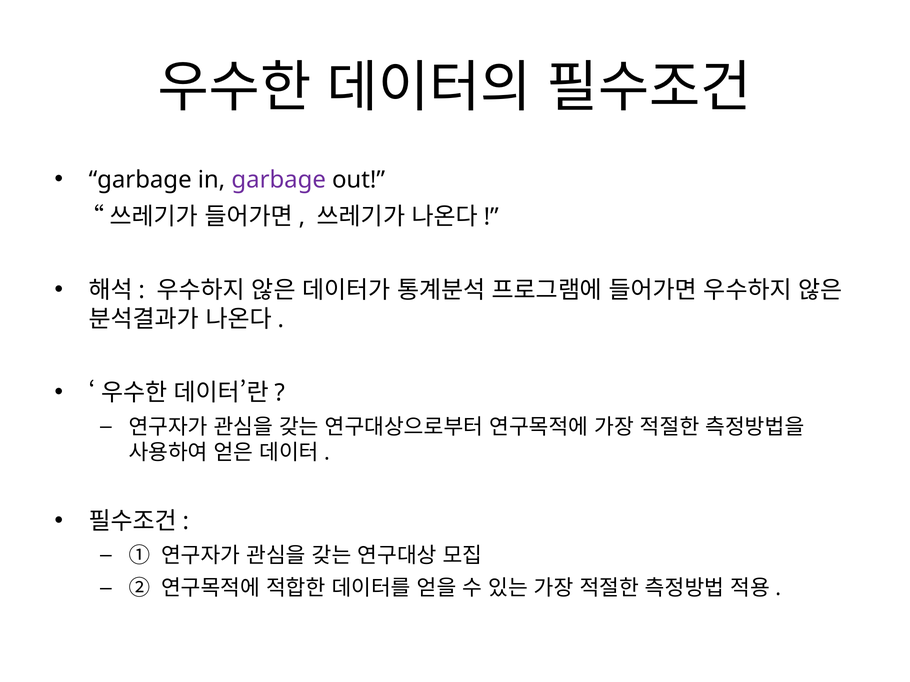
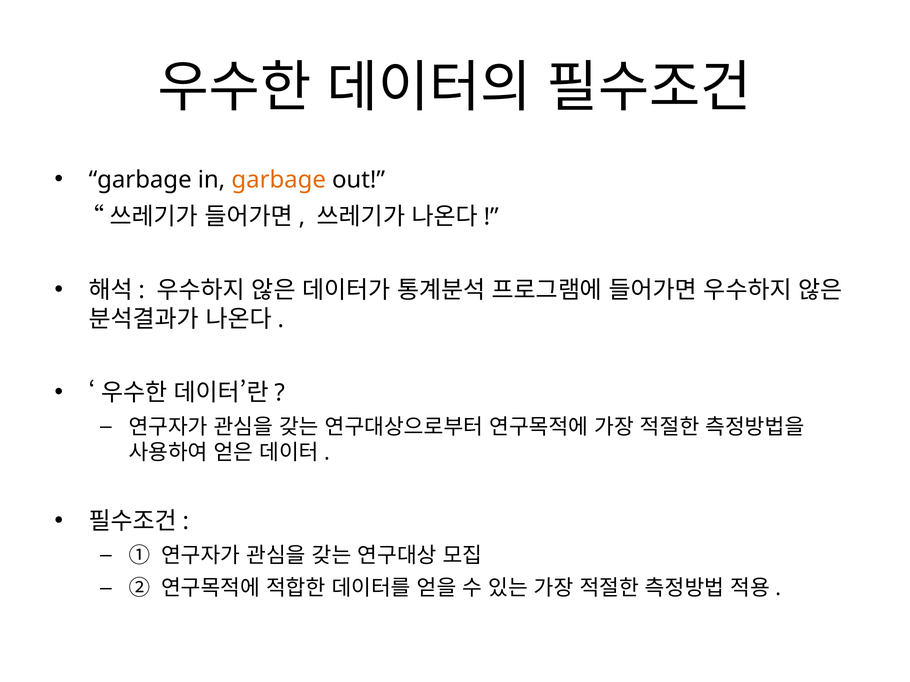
garbage at (279, 180) colour: purple -> orange
